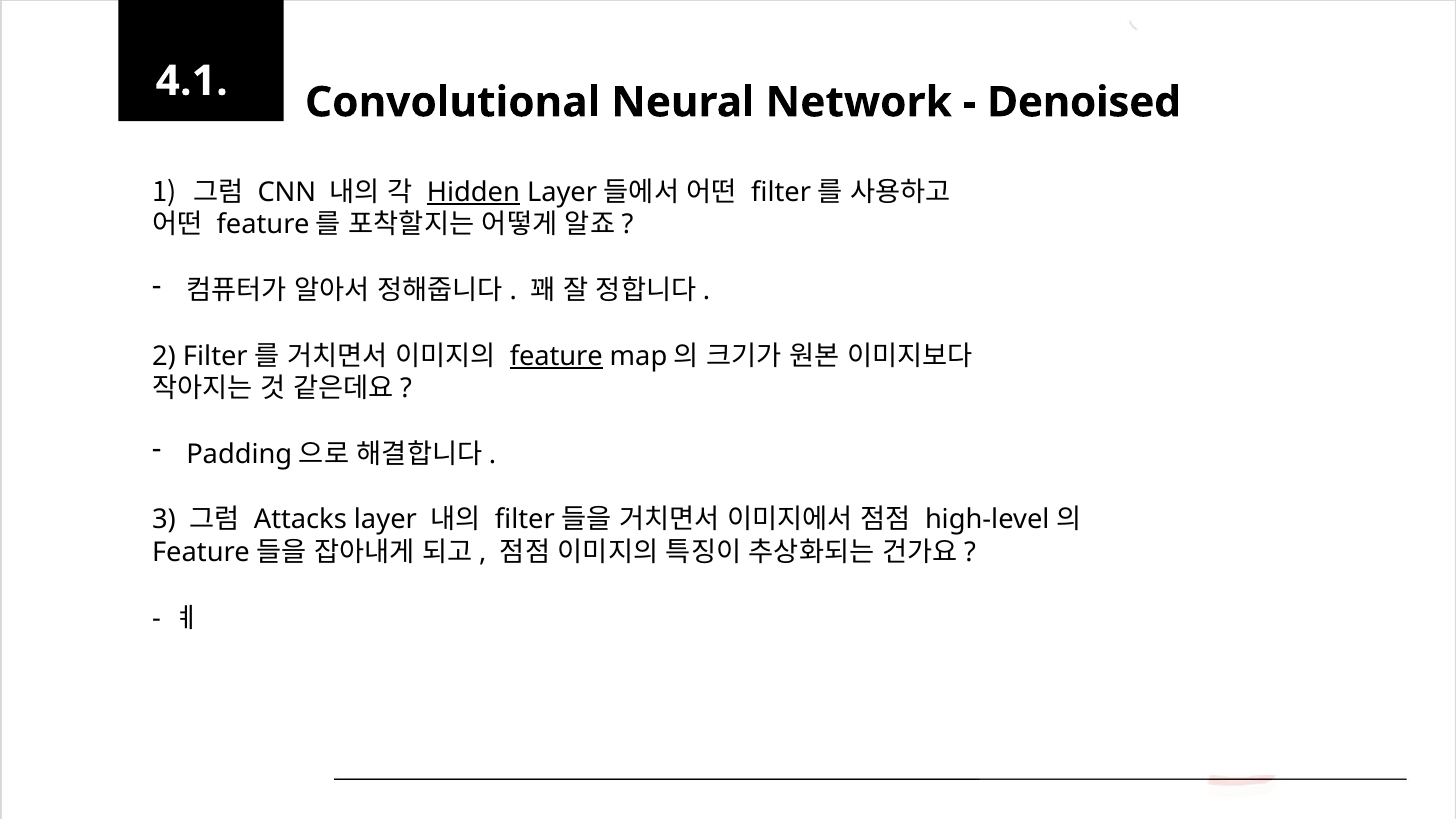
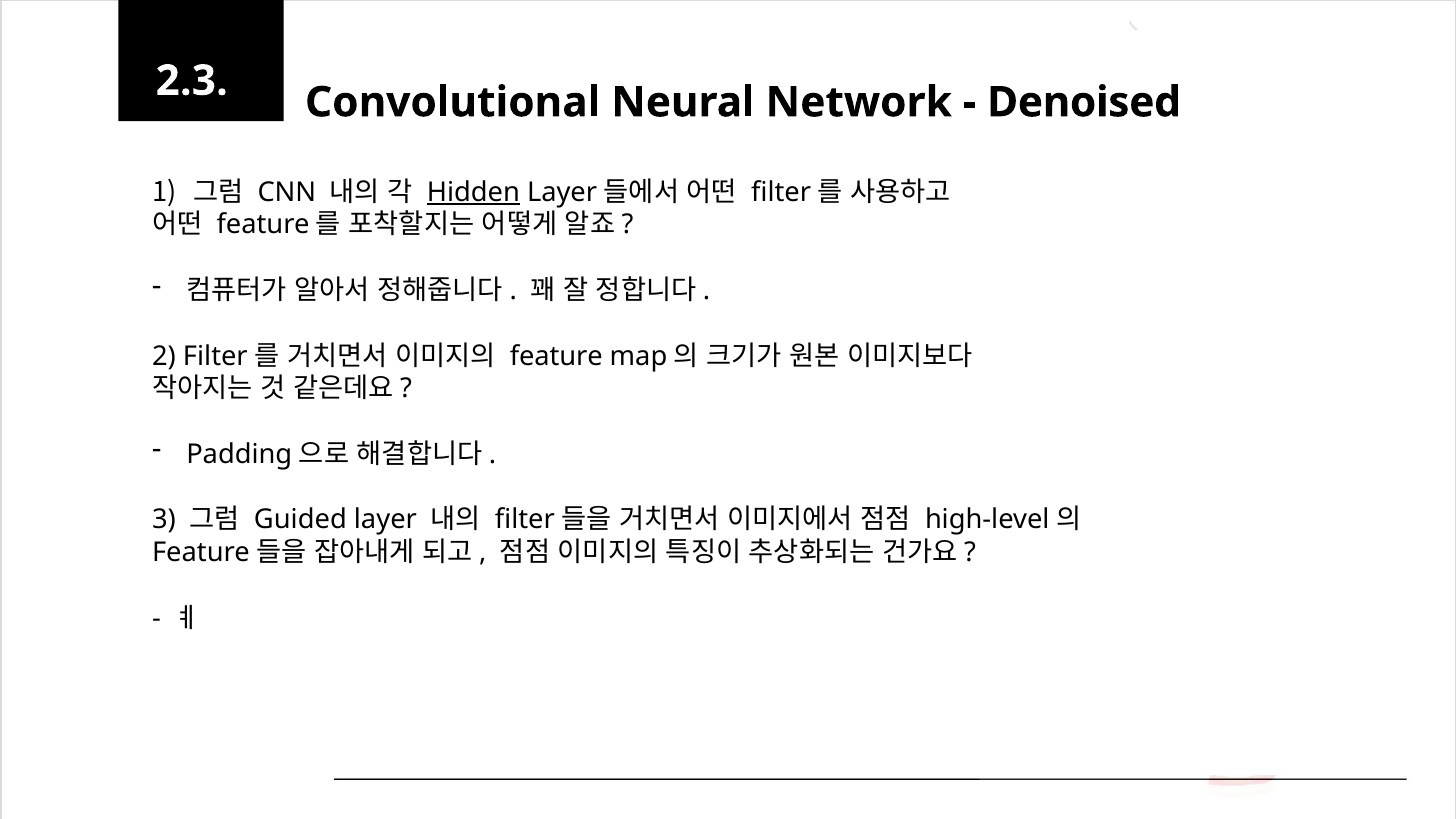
4.1: 4.1 -> 2.3
feature underline: present -> none
Attacks: Attacks -> Guided
